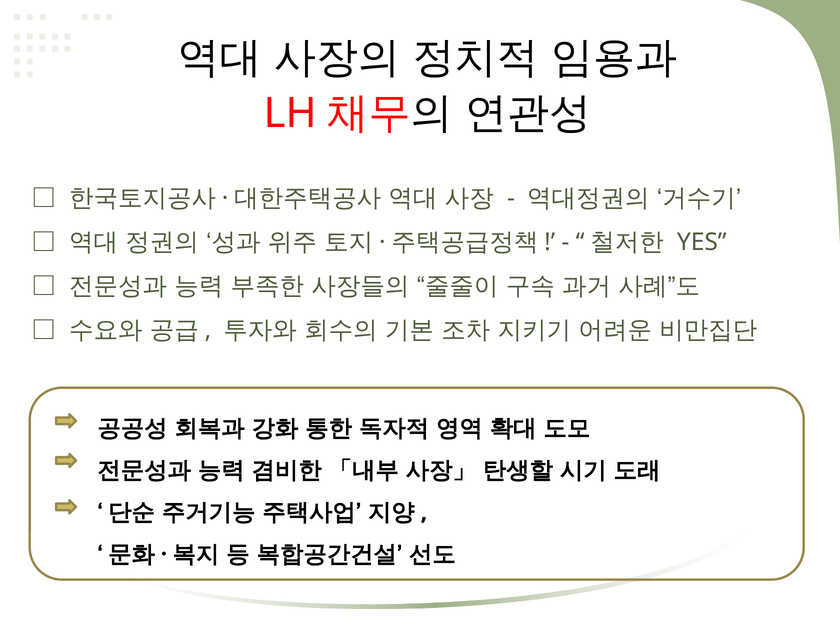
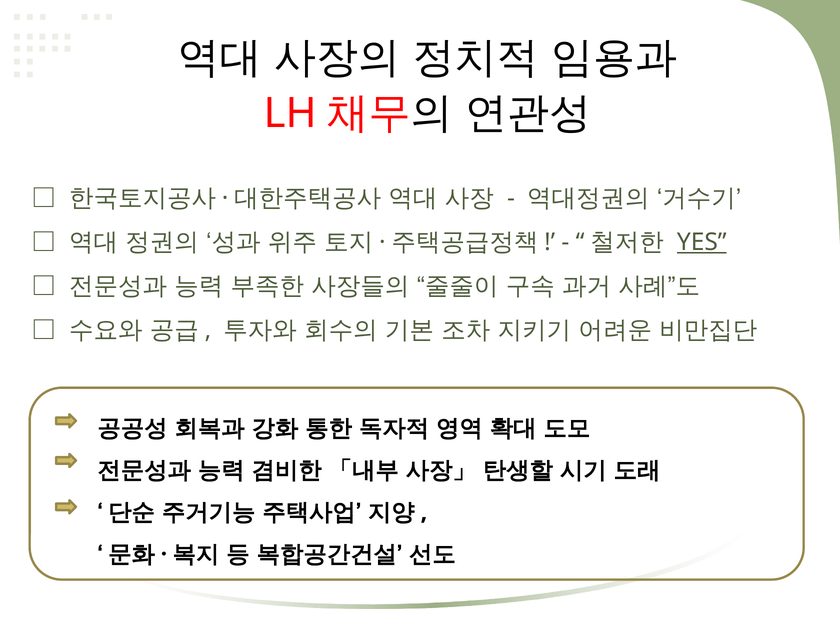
YES underline: none -> present
